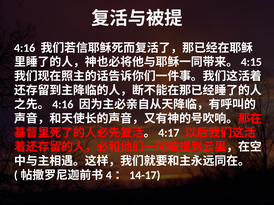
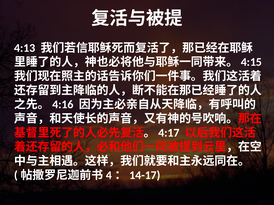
4:16: 4:16 -> 4:13
